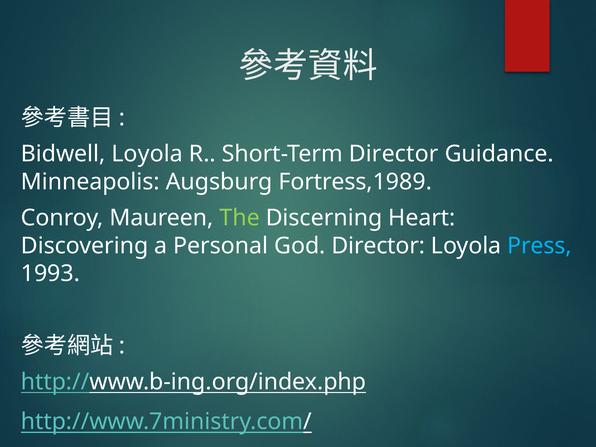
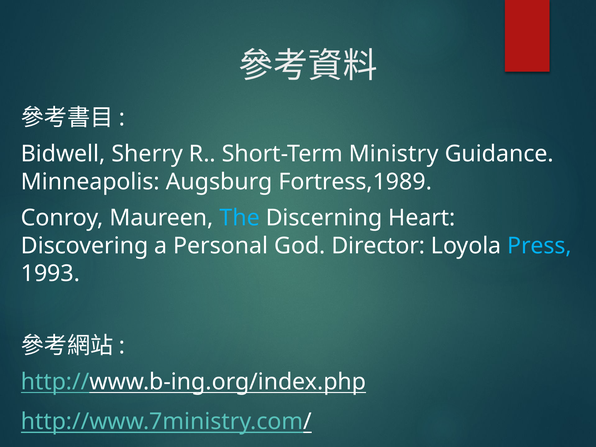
Bidwell Loyola: Loyola -> Sherry
Short-Term Director: Director -> Ministry
The colour: light green -> light blue
